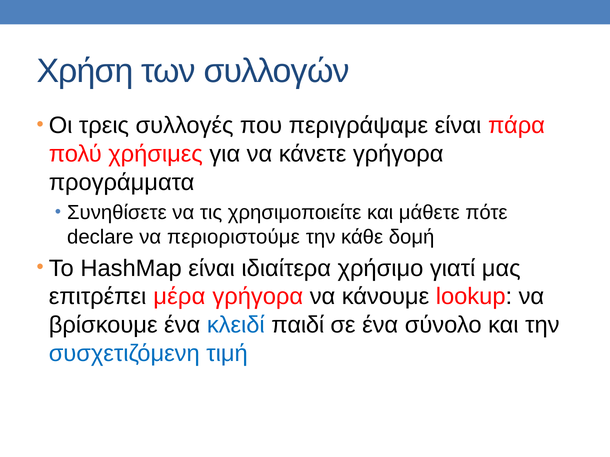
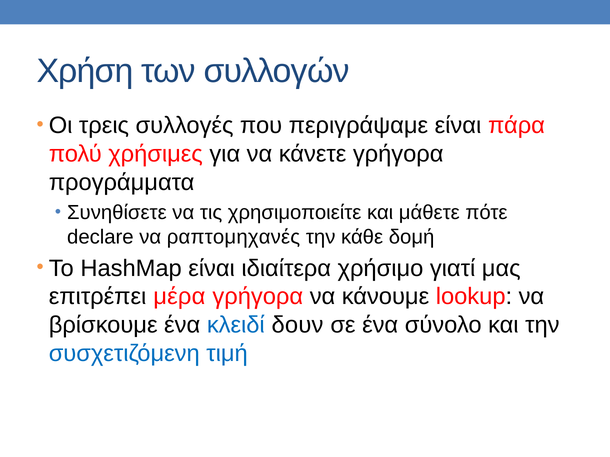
περιοριστούμε: περιοριστούμε -> ραπτομηχανές
παιδί: παιδί -> δουν
